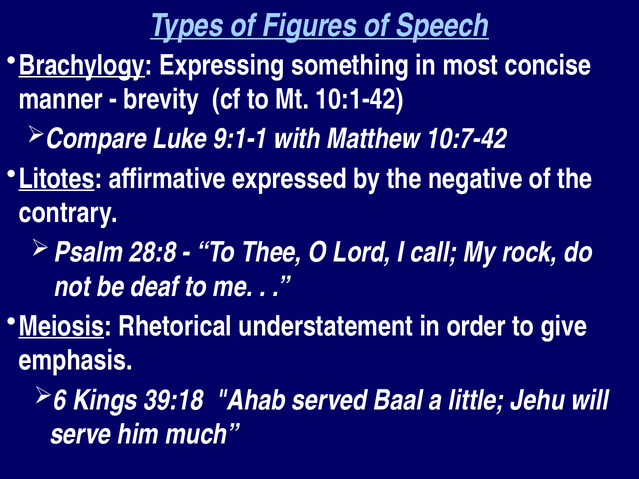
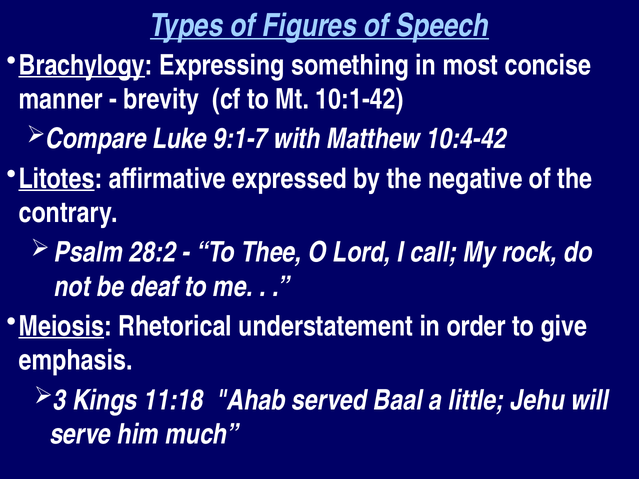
9:1-1: 9:1-1 -> 9:1-7
10:7-42: 10:7-42 -> 10:4-42
28:8: 28:8 -> 28:2
6: 6 -> 3
39:18: 39:18 -> 11:18
